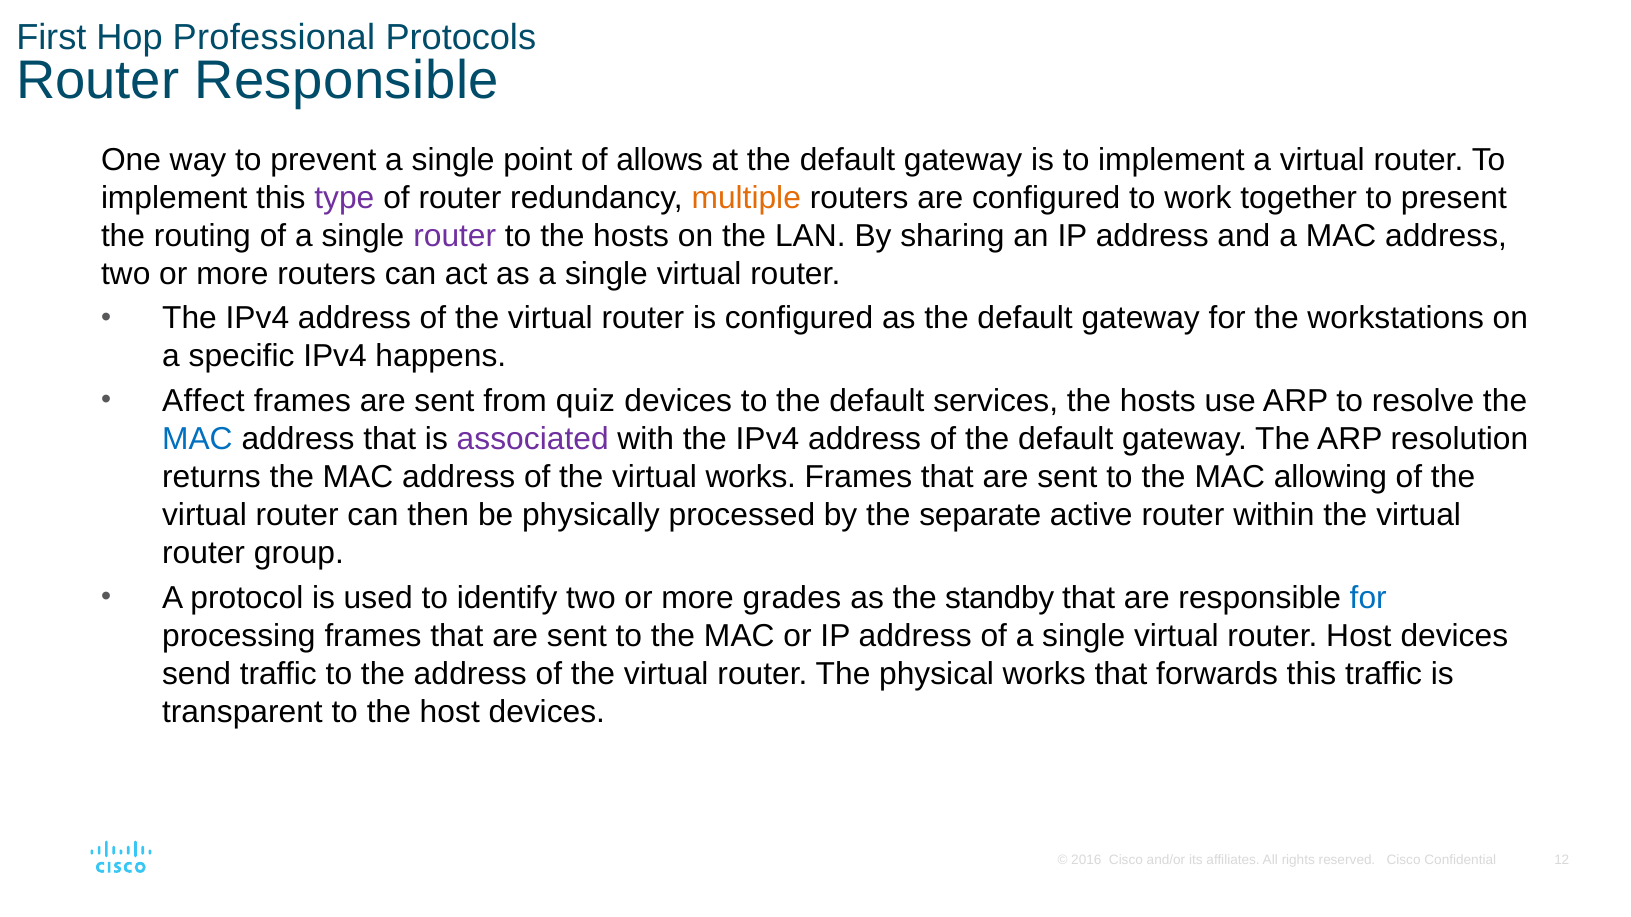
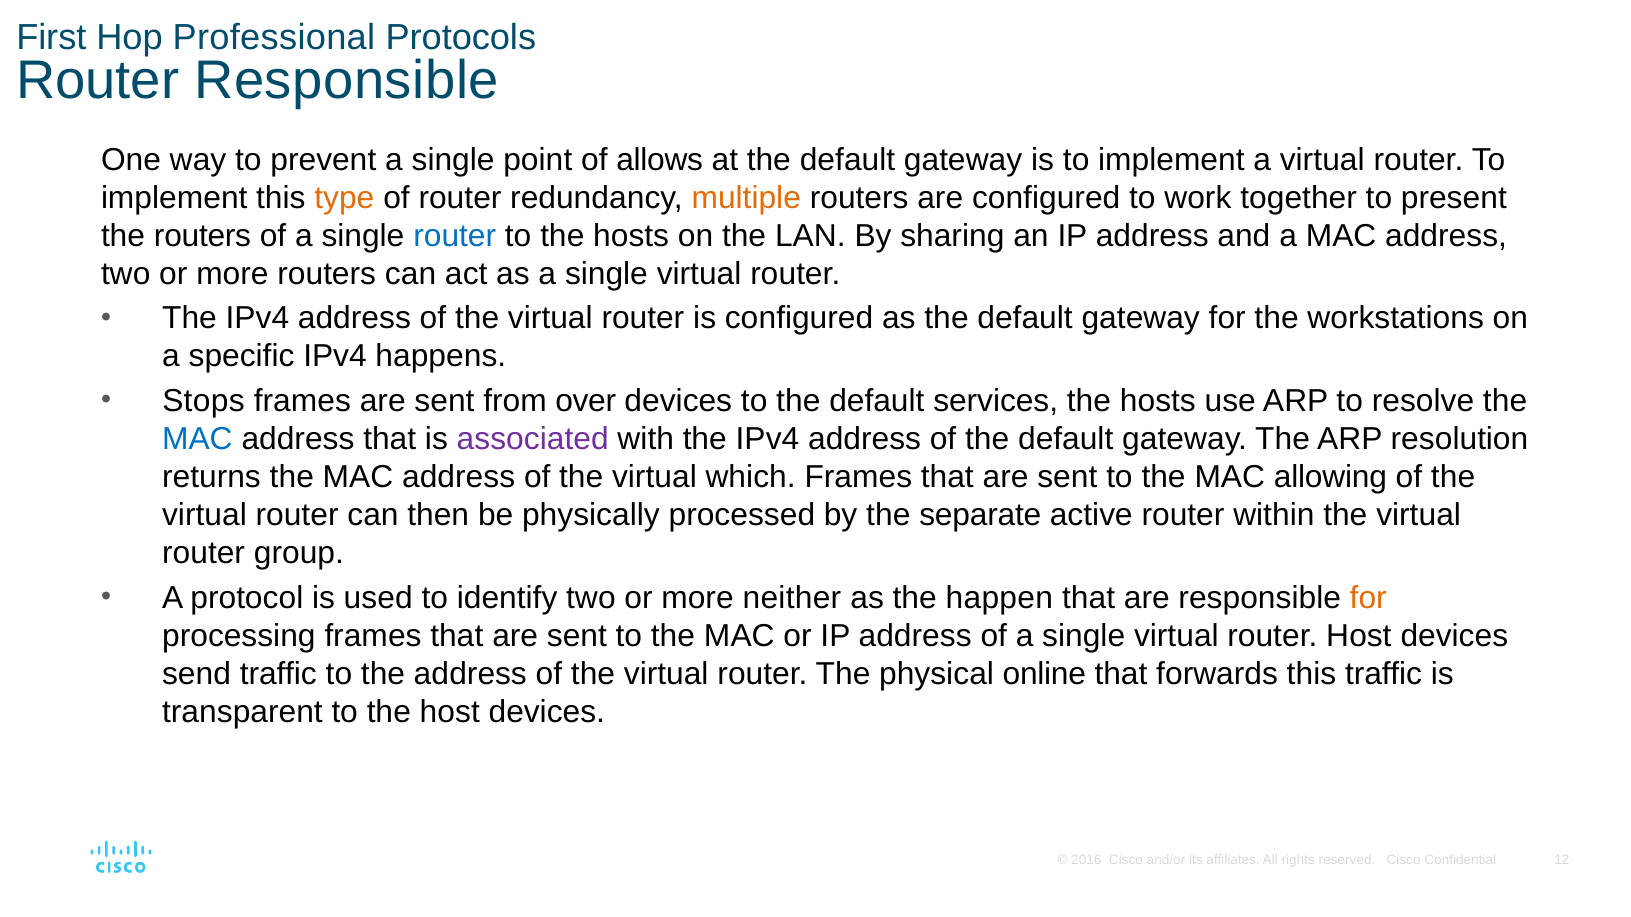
type colour: purple -> orange
the routing: routing -> routers
router at (455, 236) colour: purple -> blue
Affect: Affect -> Stops
quiz: quiz -> over
virtual works: works -> which
grades: grades -> neither
standby: standby -> happen
for at (1368, 598) colour: blue -> orange
physical works: works -> online
